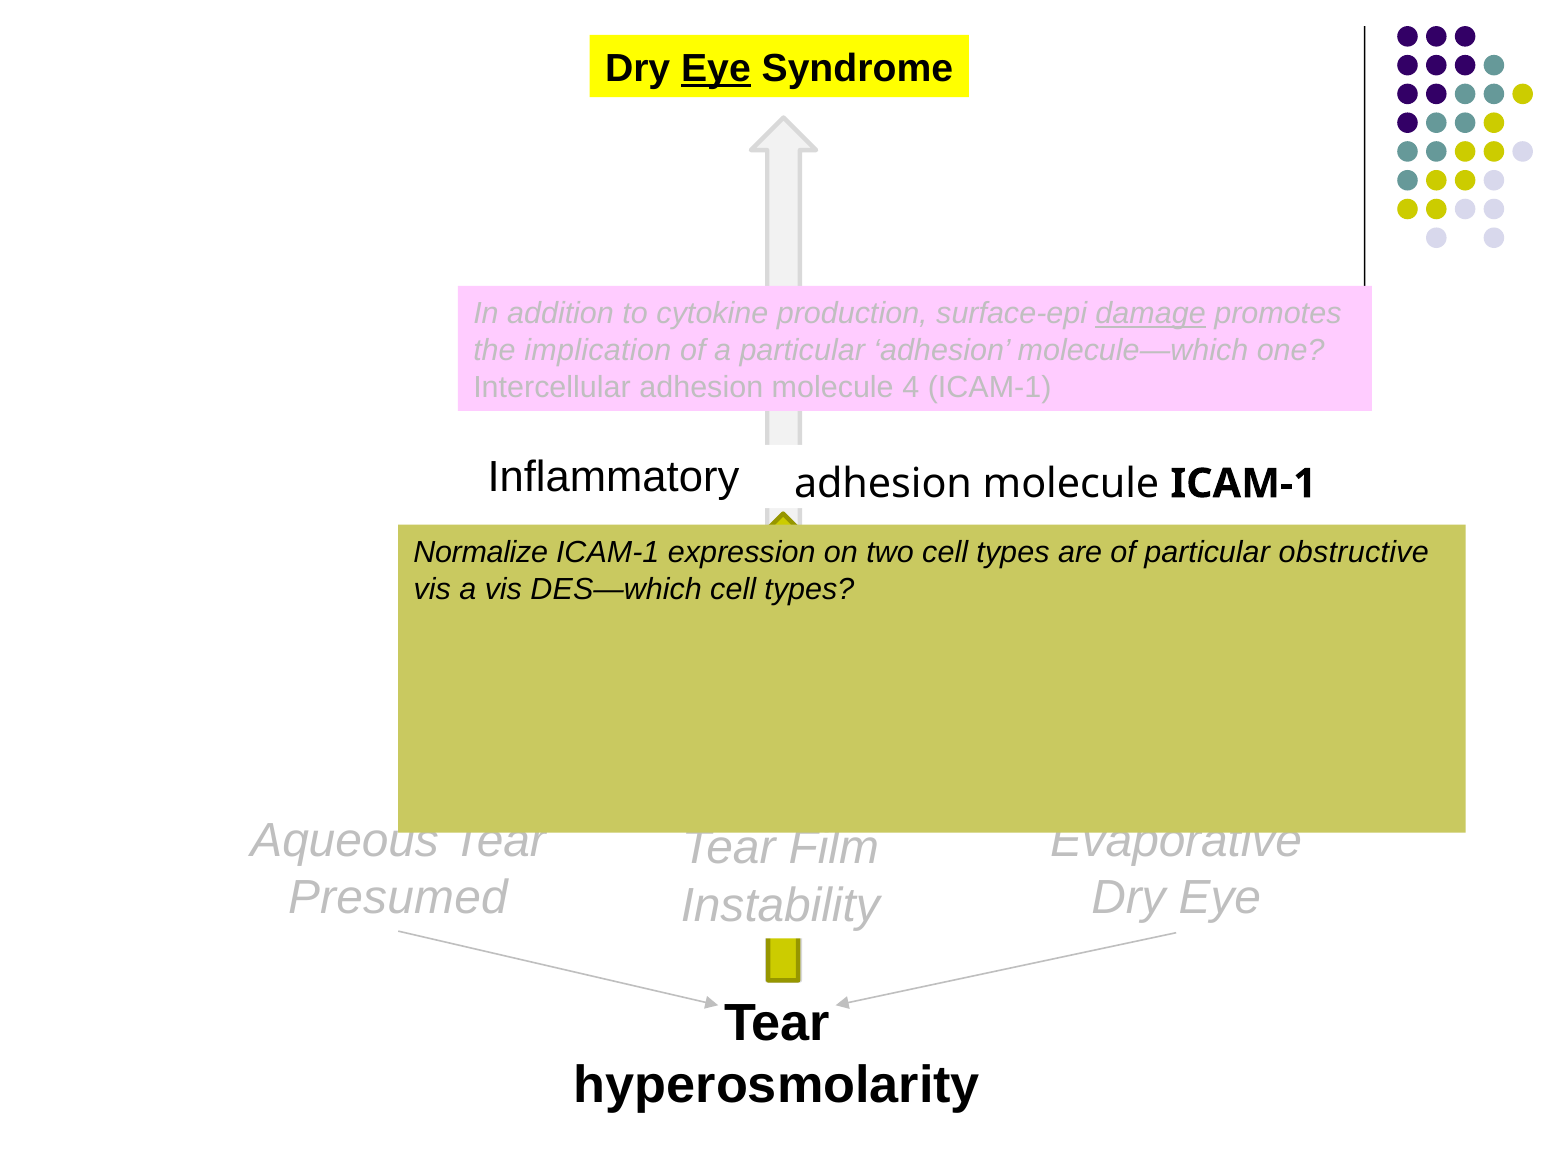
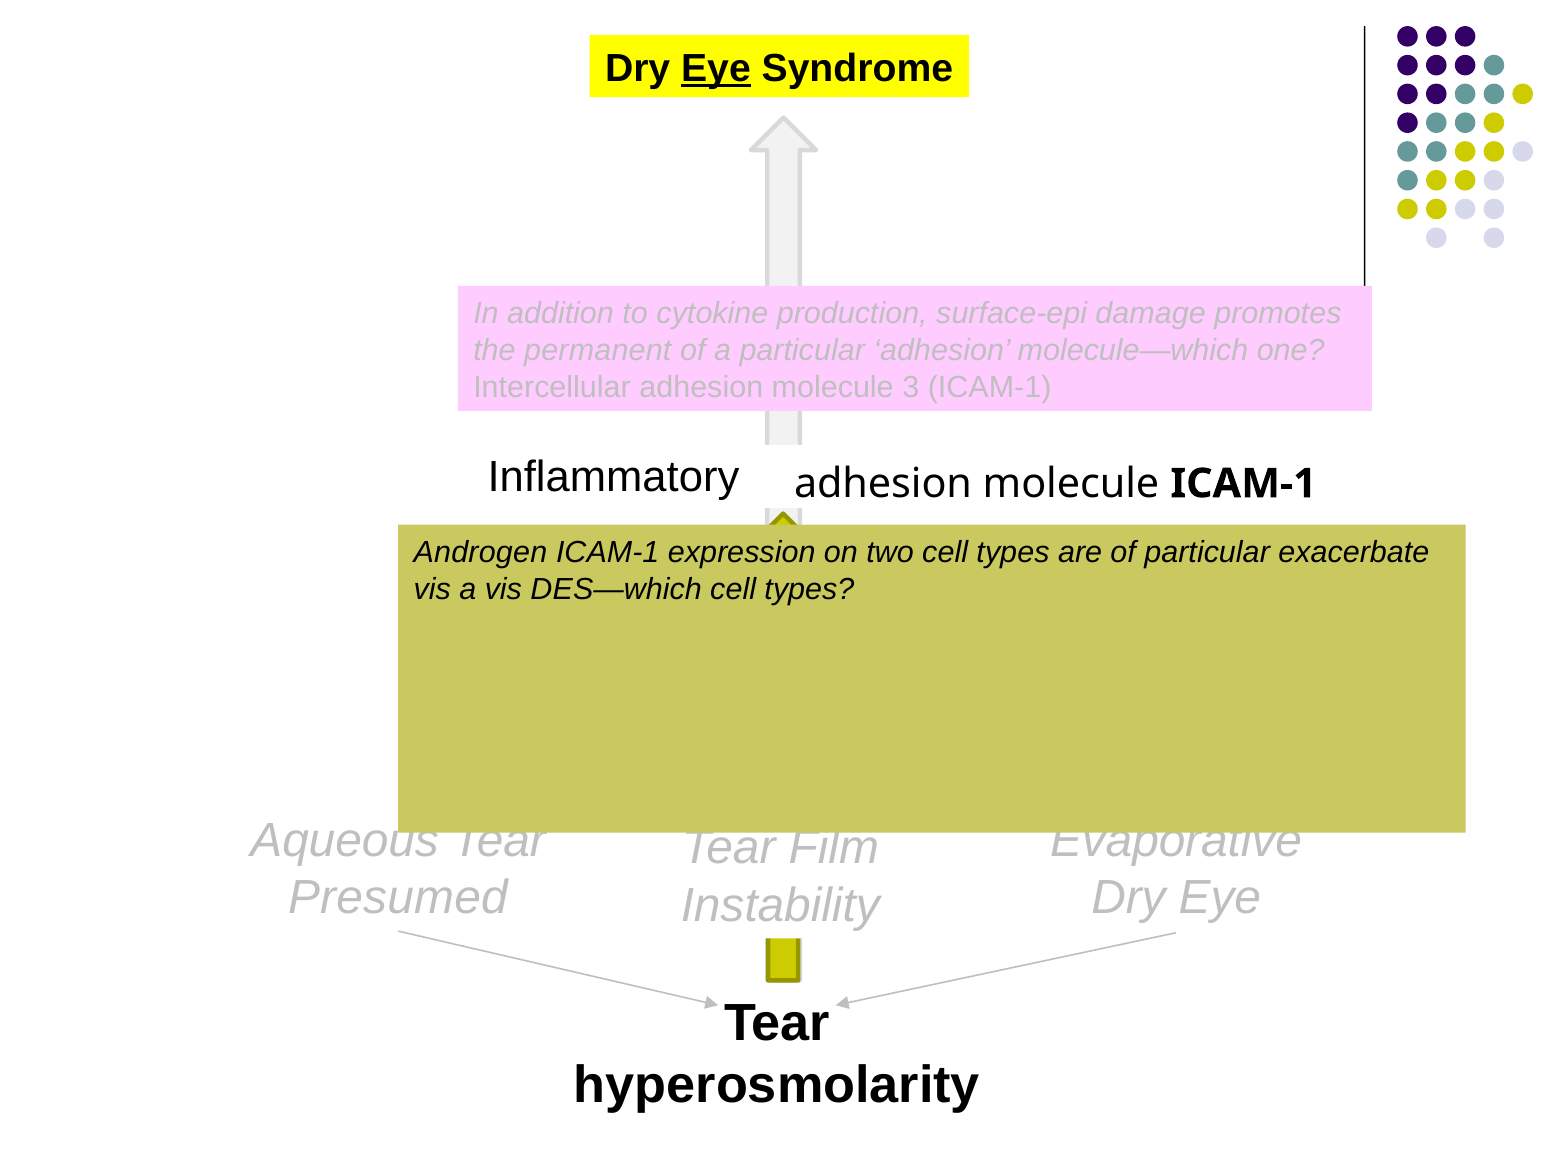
damage at (1151, 314) underline: present -> none
implication: implication -> permanent
4: 4 -> 3
Normalize: Normalize -> Androgen
obstructive: obstructive -> exacerbate
